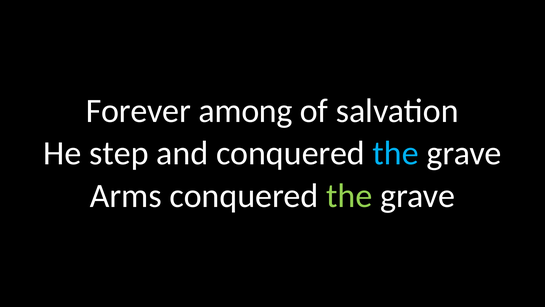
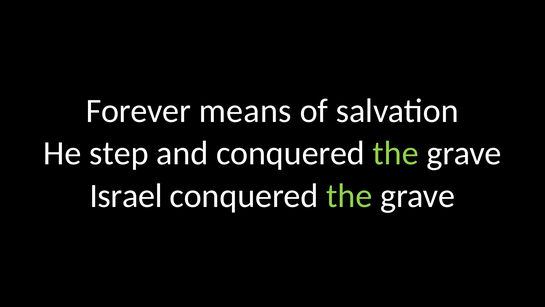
among: among -> means
the at (396, 153) colour: light blue -> light green
Arms: Arms -> Israel
